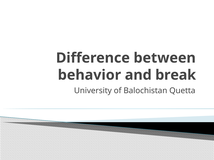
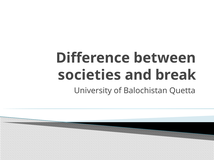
behavior: behavior -> societies
